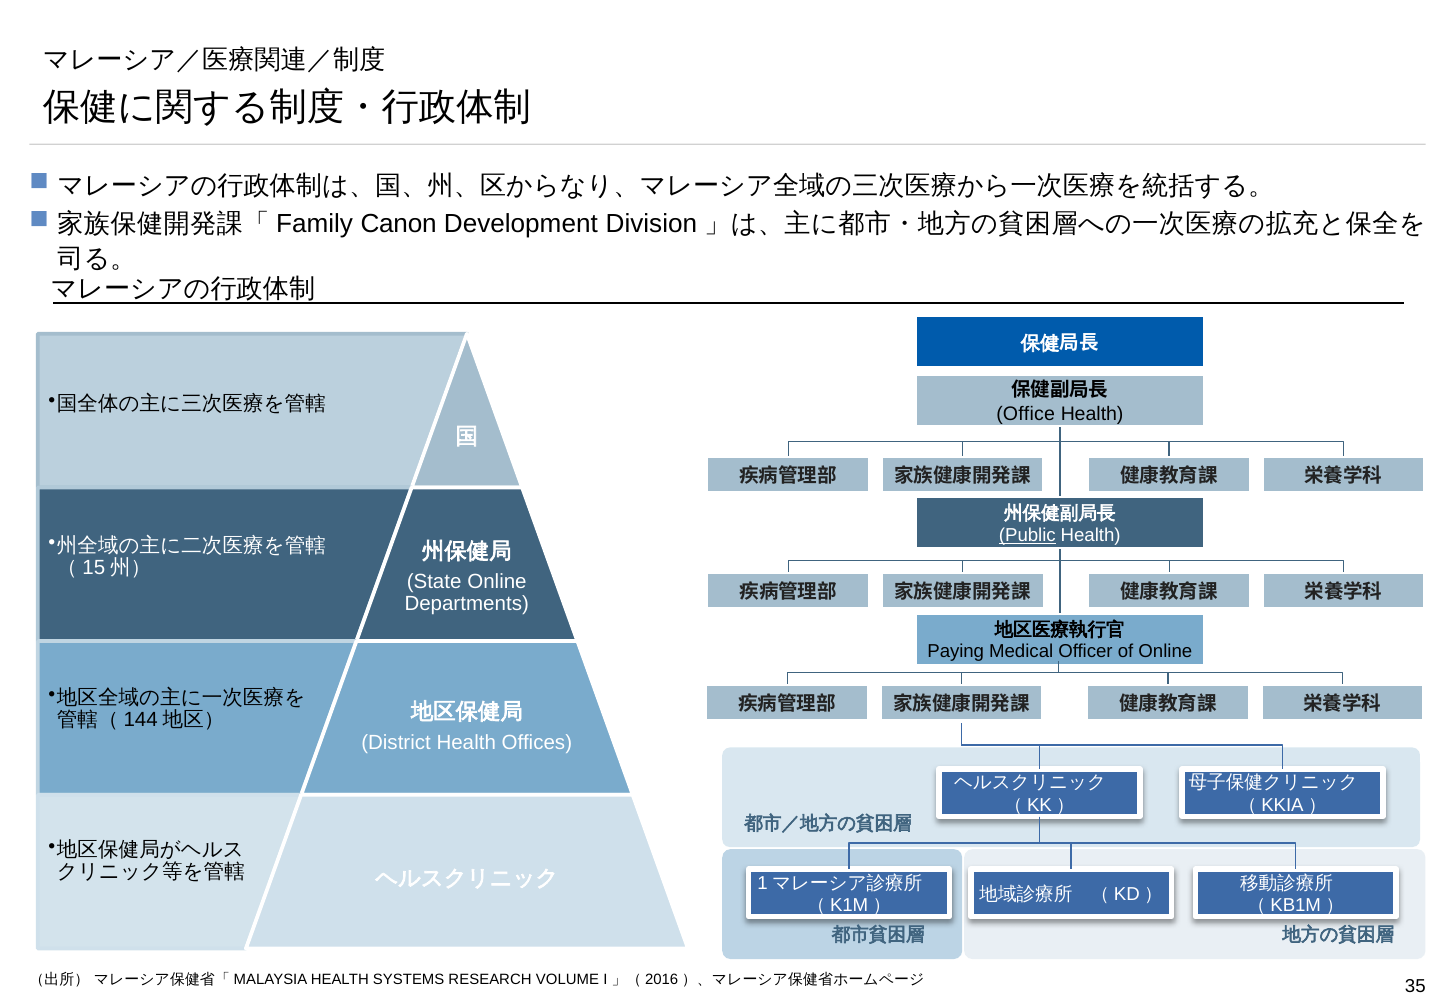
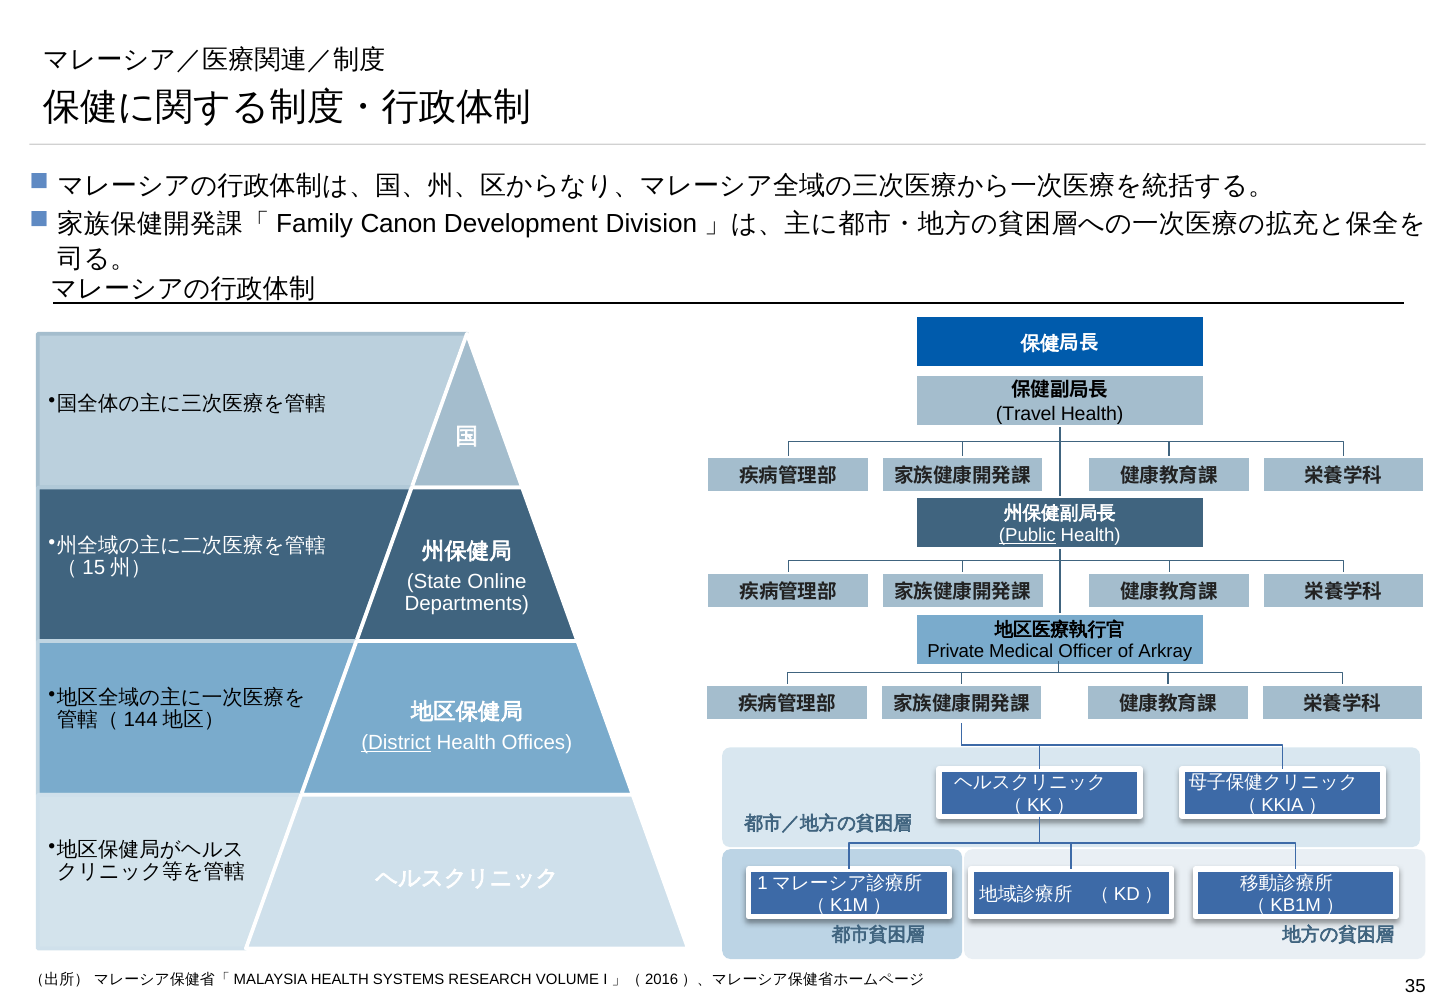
Office: Office -> Travel
Paying: Paying -> Private
of Online: Online -> Arkray
District underline: none -> present
